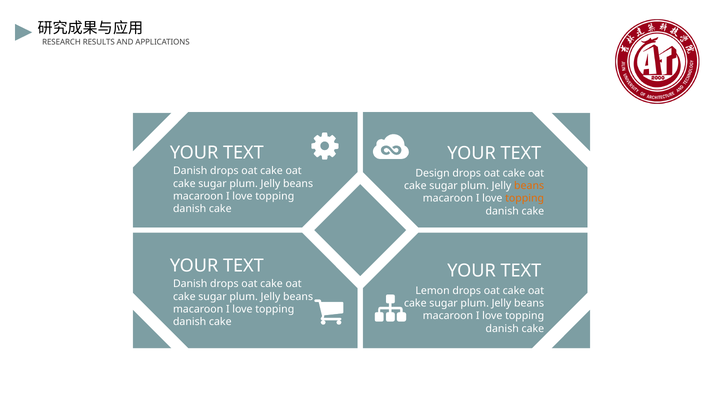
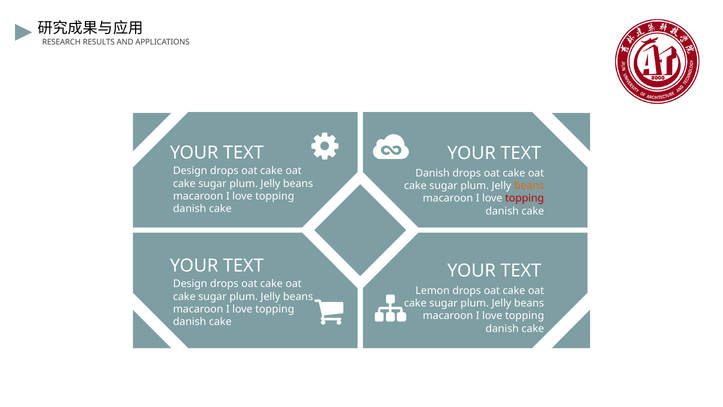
Danish at (190, 171): Danish -> Design
Design at (433, 173): Design -> Danish
topping at (525, 198) colour: orange -> red
Danish at (190, 284): Danish -> Design
